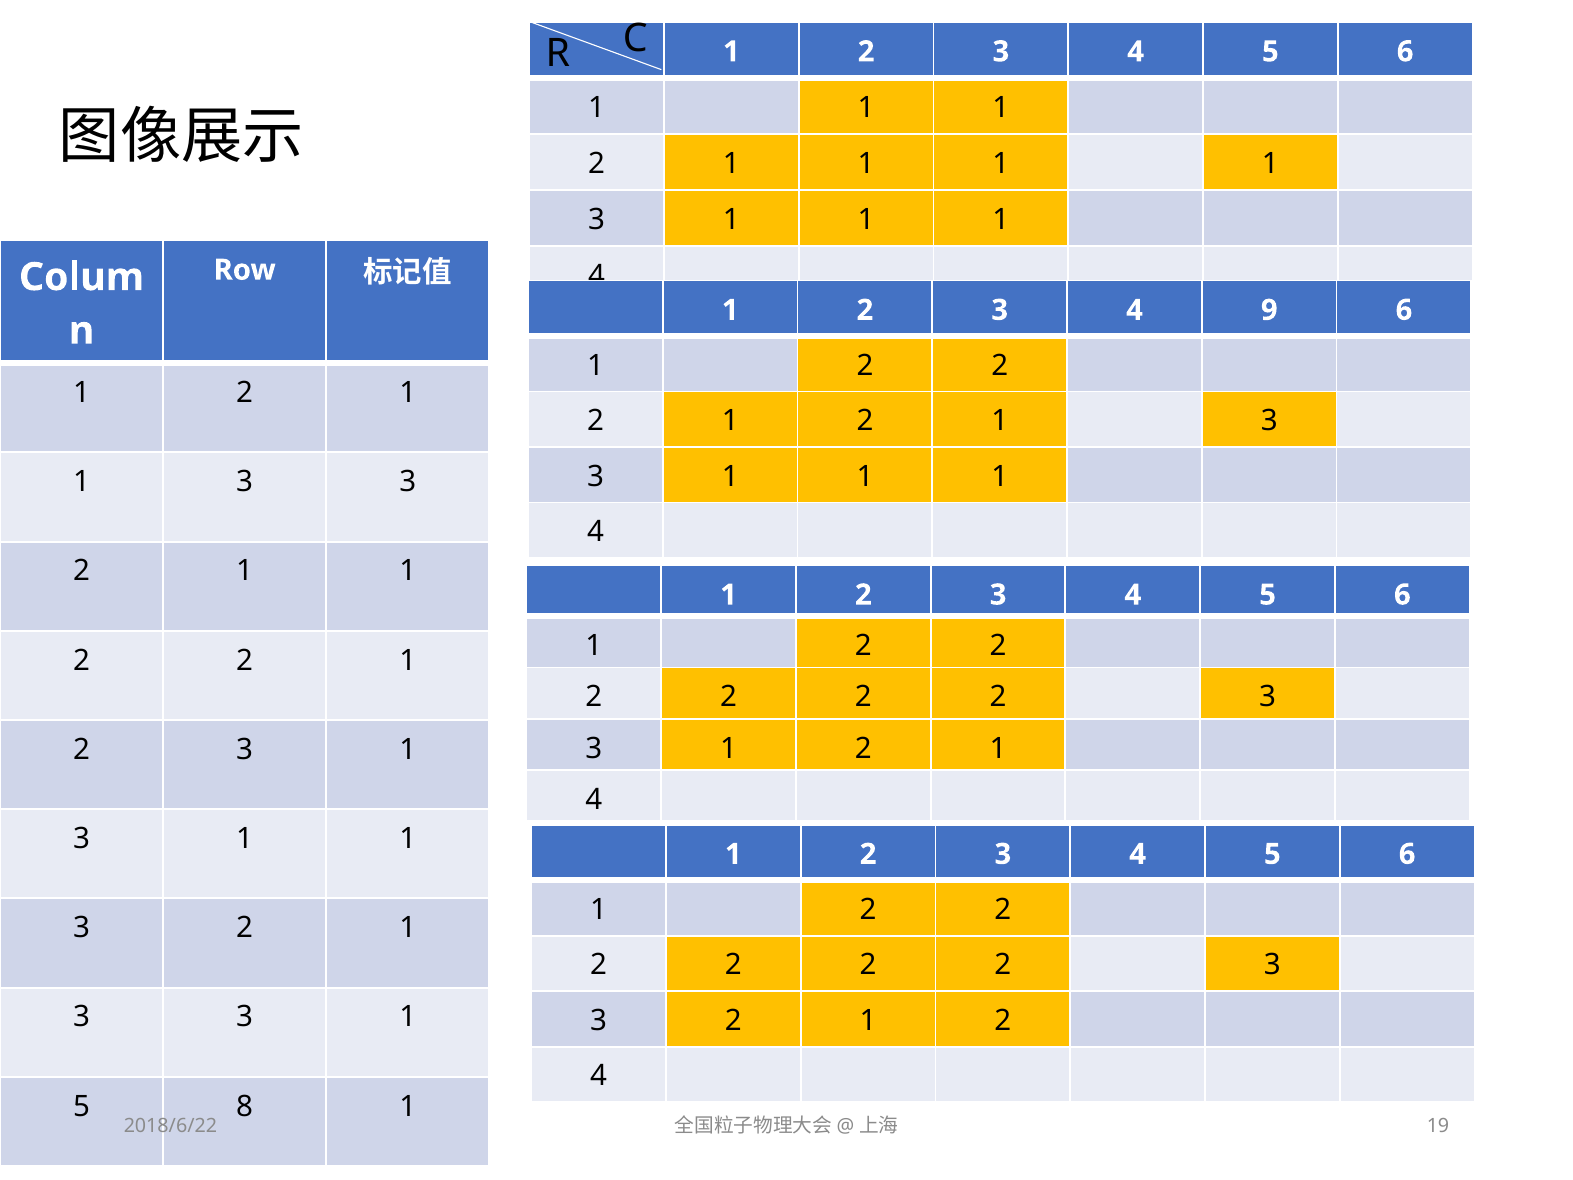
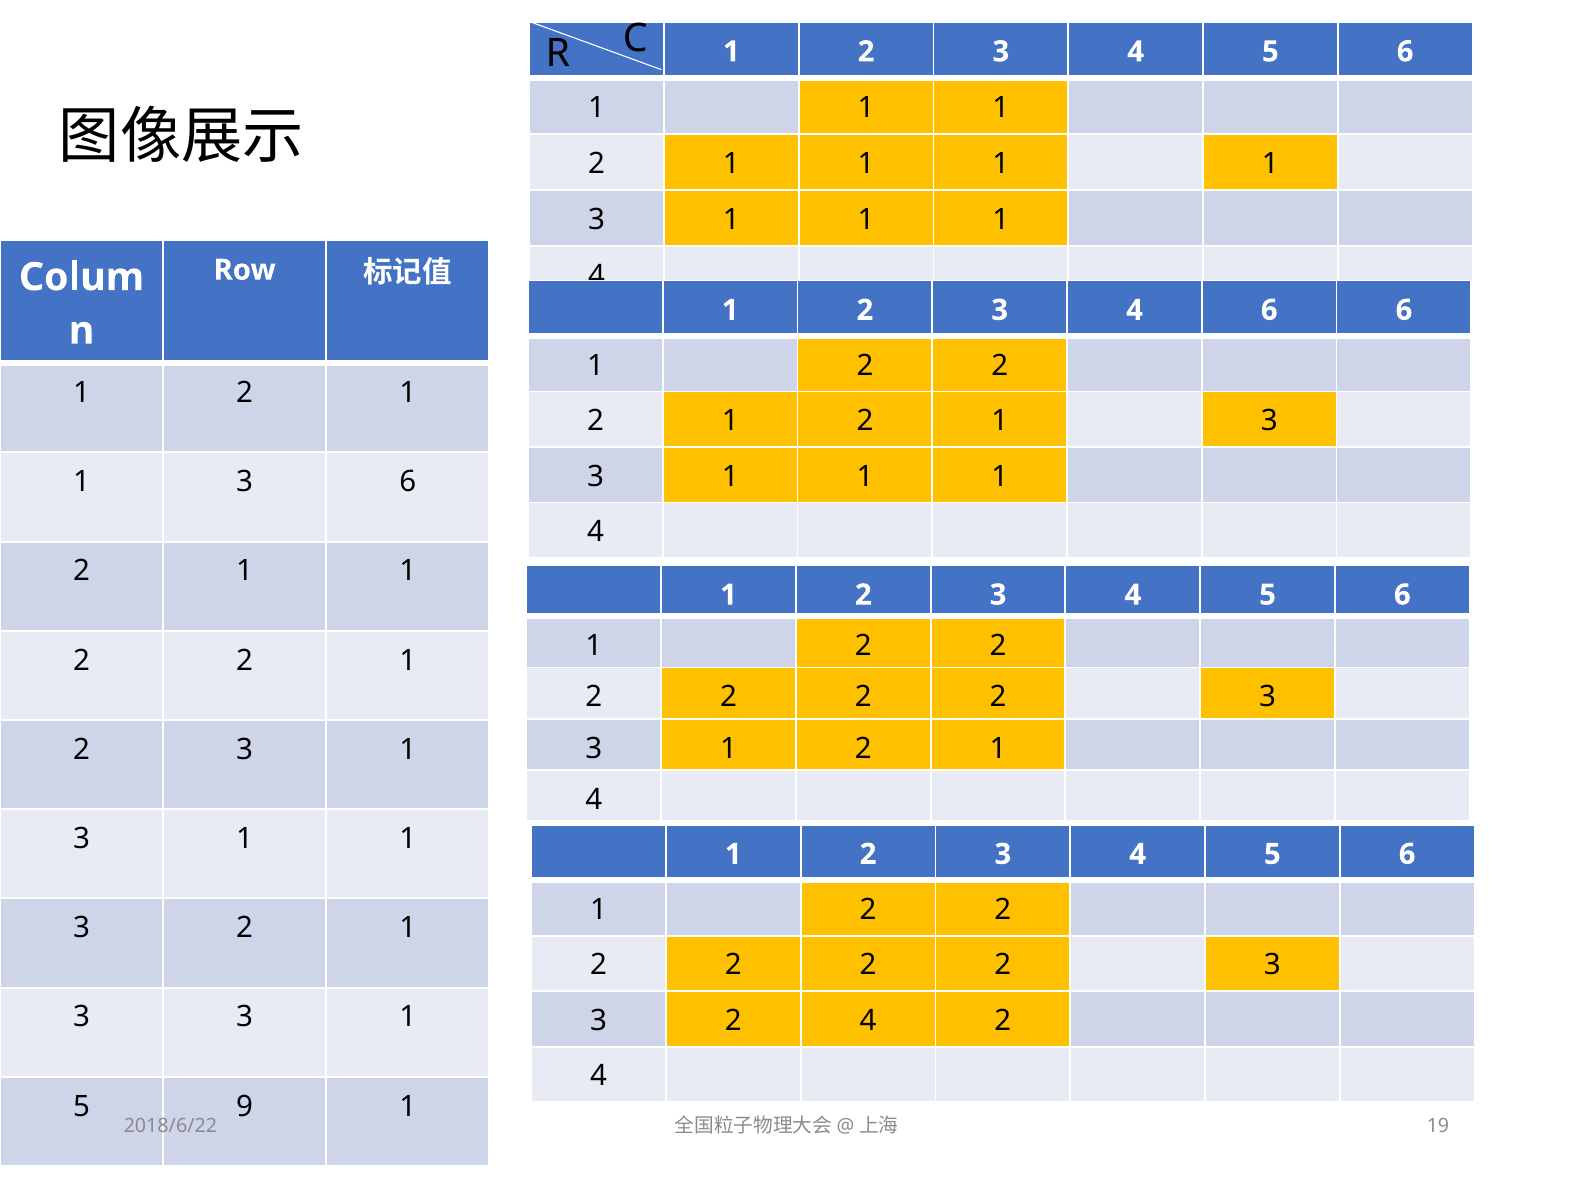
4 9: 9 -> 6
3 at (408, 482): 3 -> 6
1 at (868, 1020): 1 -> 4
8: 8 -> 9
